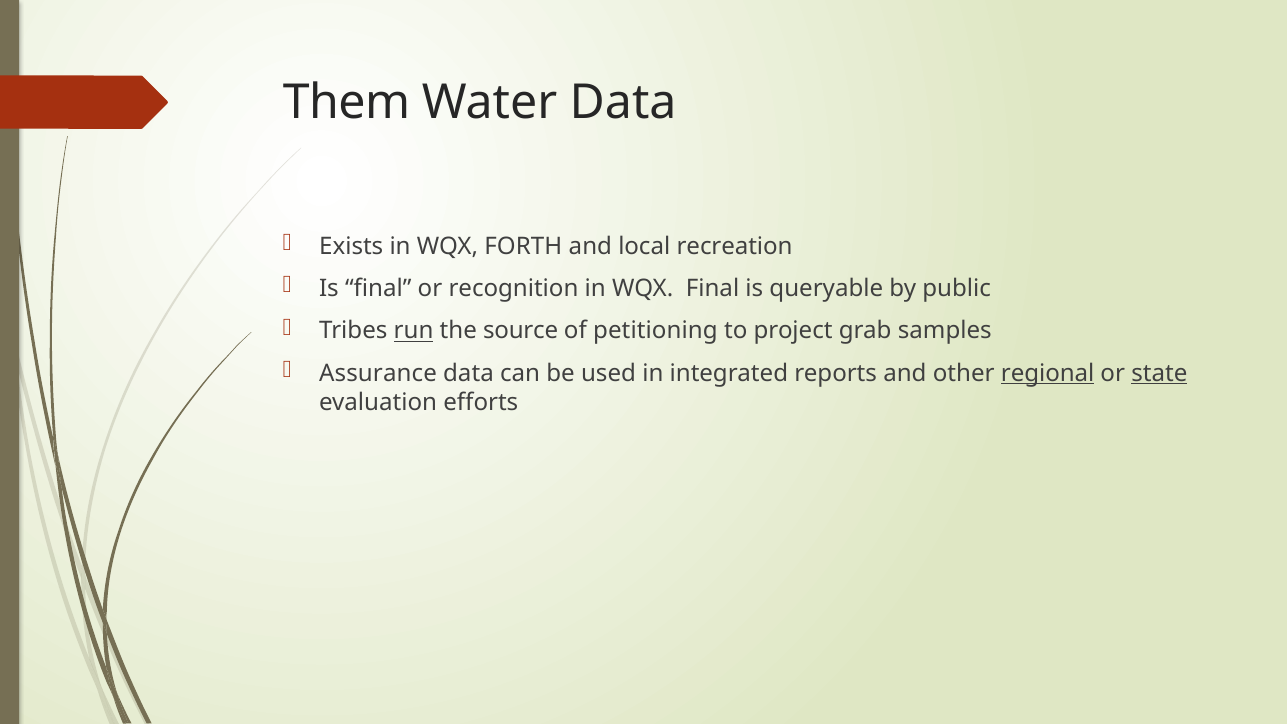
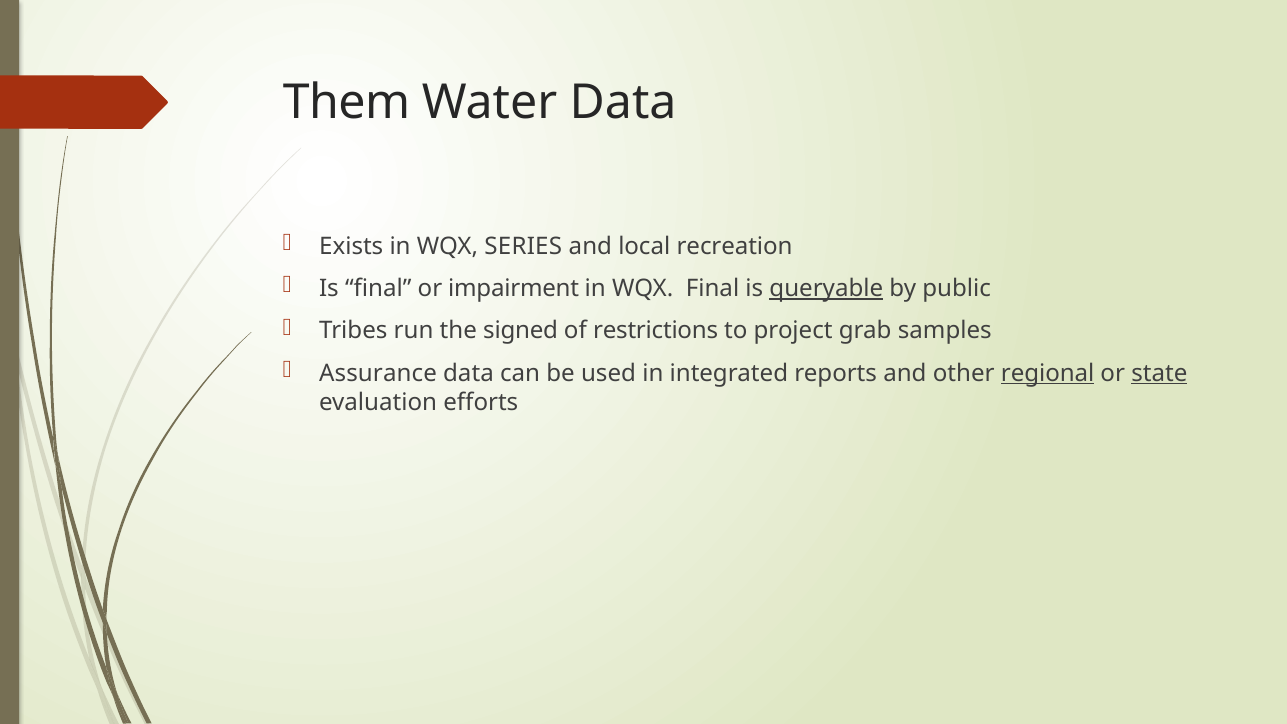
FORTH: FORTH -> SERIES
recognition: recognition -> impairment
queryable underline: none -> present
run underline: present -> none
source: source -> signed
petitioning: petitioning -> restrictions
